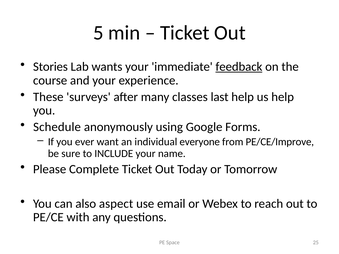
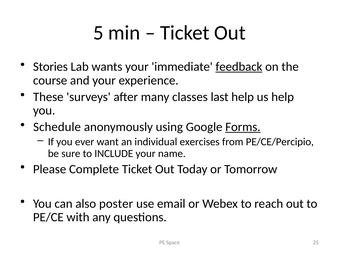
Forms underline: none -> present
everyone: everyone -> exercises
PE/CE/Improve: PE/CE/Improve -> PE/CE/Percipio
aspect: aspect -> poster
